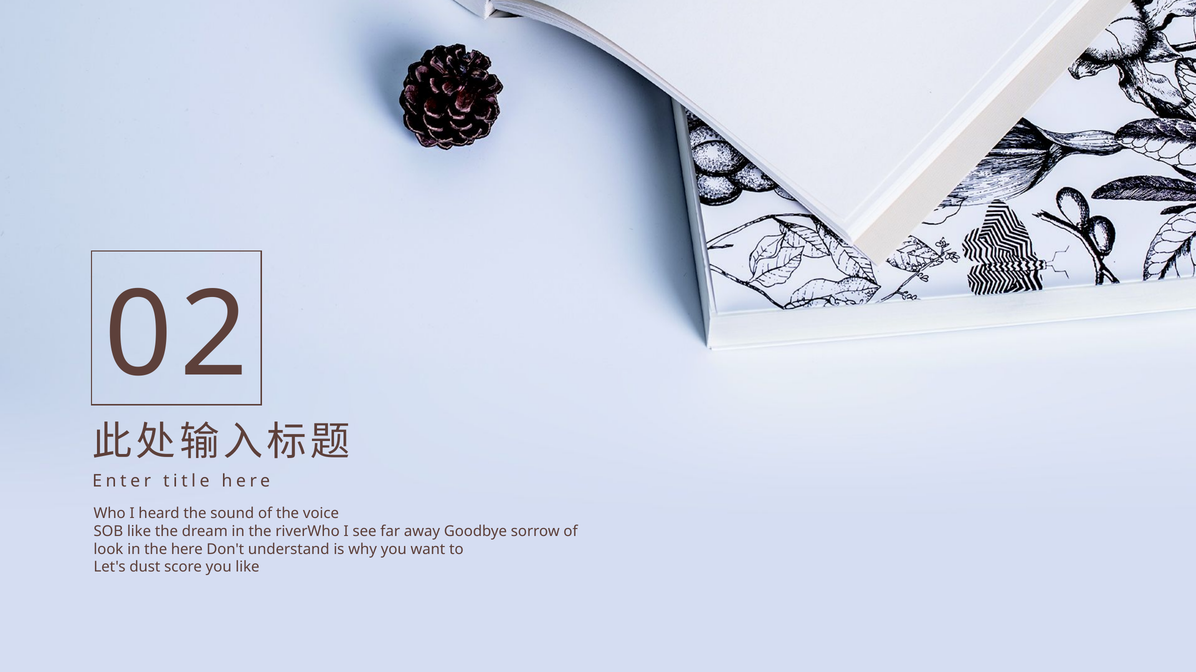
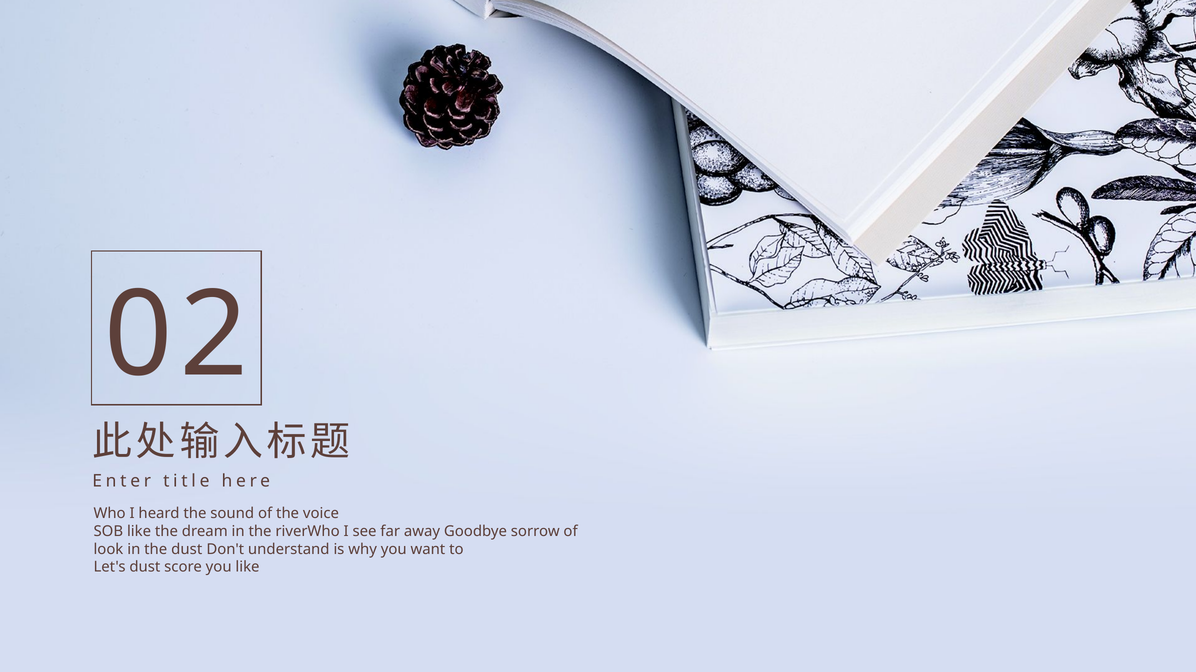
the here: here -> dust
